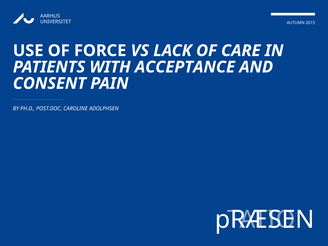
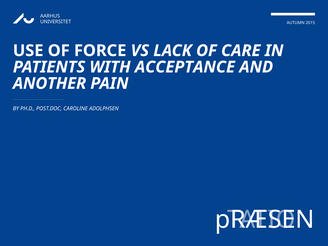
CONSENT: CONSENT -> ANOTHER
